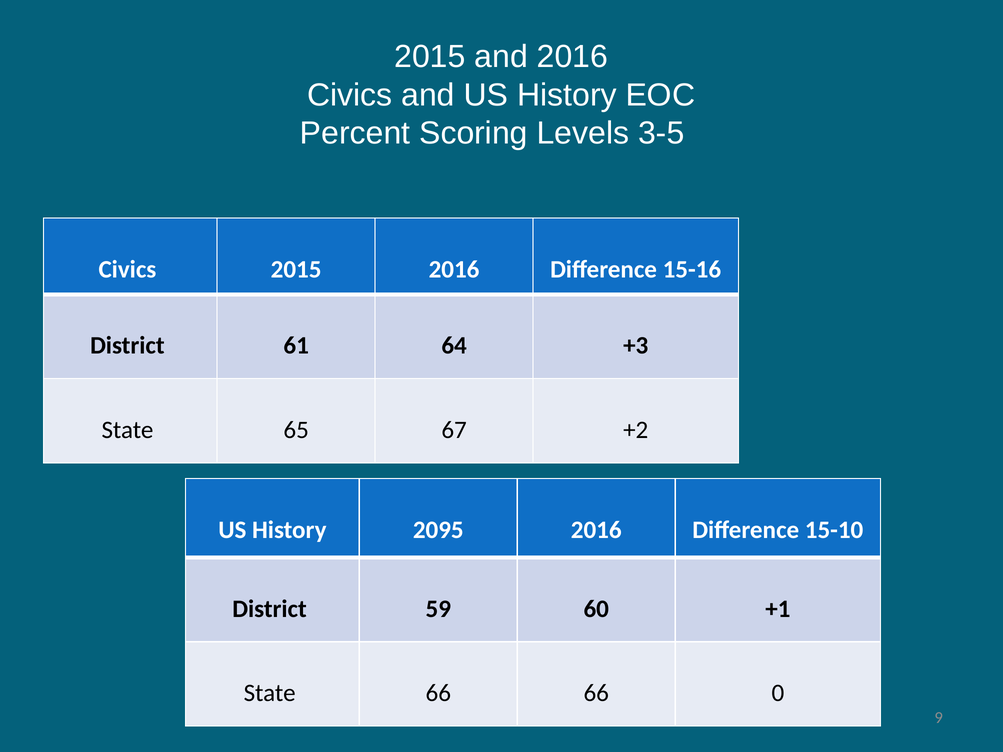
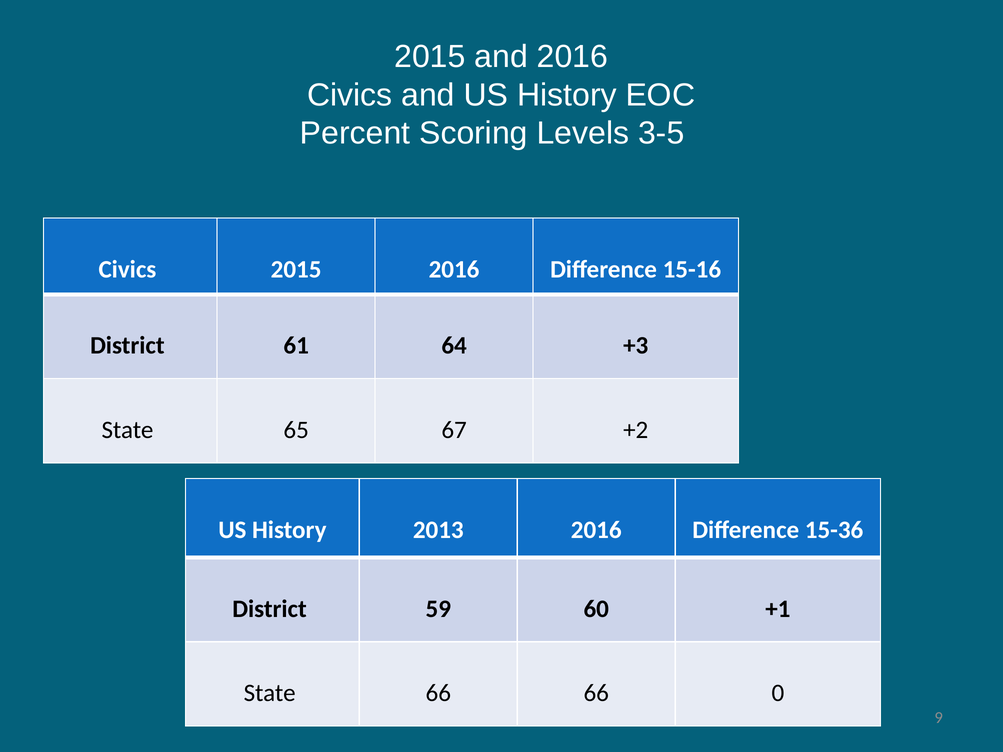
2095: 2095 -> 2013
15-10: 15-10 -> 15-36
